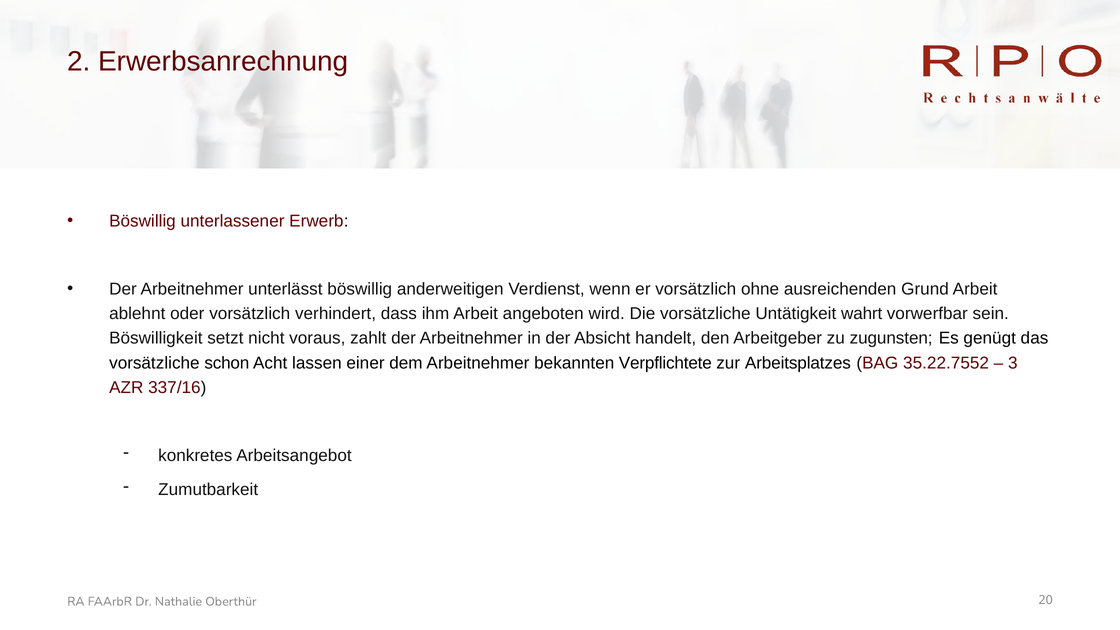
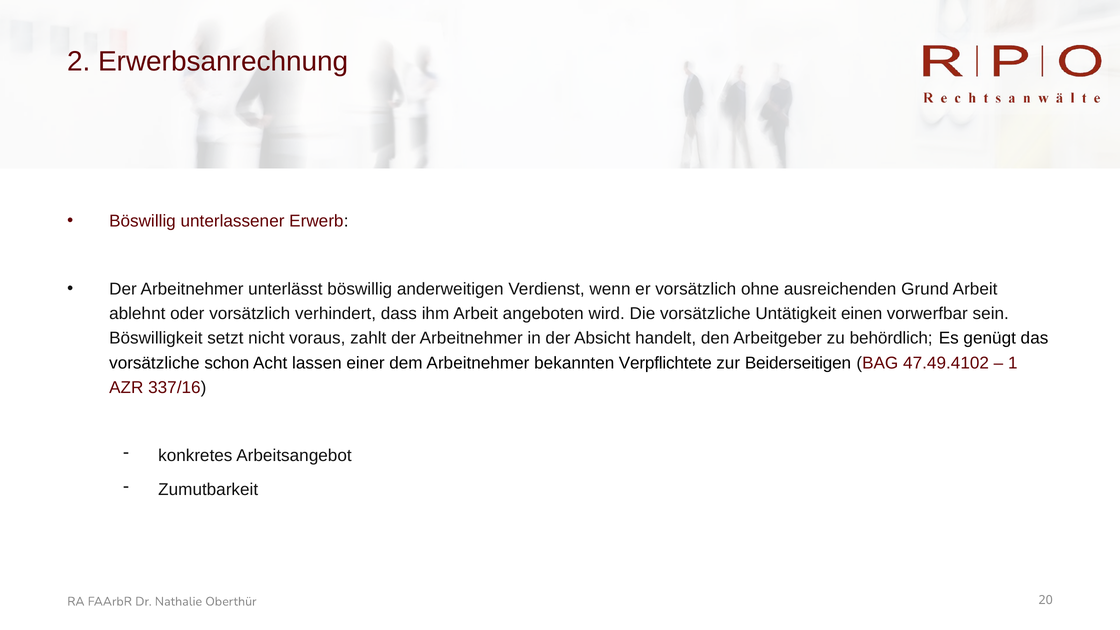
wahrt: wahrt -> einen
zugunsten: zugunsten -> behördlich
Arbeitsplatzes: Arbeitsplatzes -> Beiderseitigen
35.22.7552: 35.22.7552 -> 47.49.4102
3: 3 -> 1
